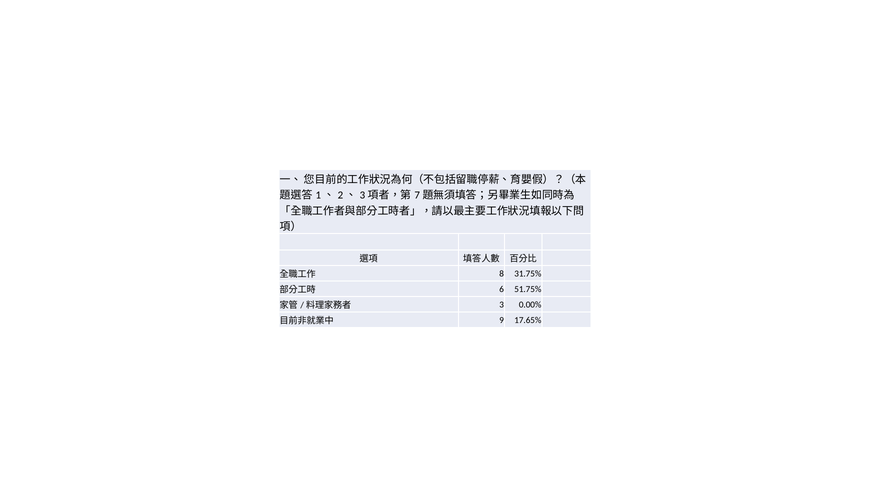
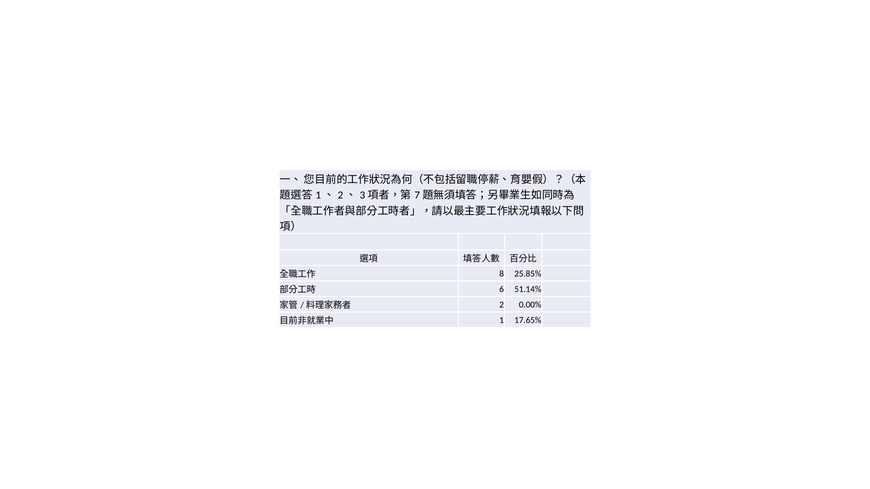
31.75%: 31.75% -> 25.85%
51.75%: 51.75% -> 51.14%
3: 3 -> 2
9: 9 -> 1
